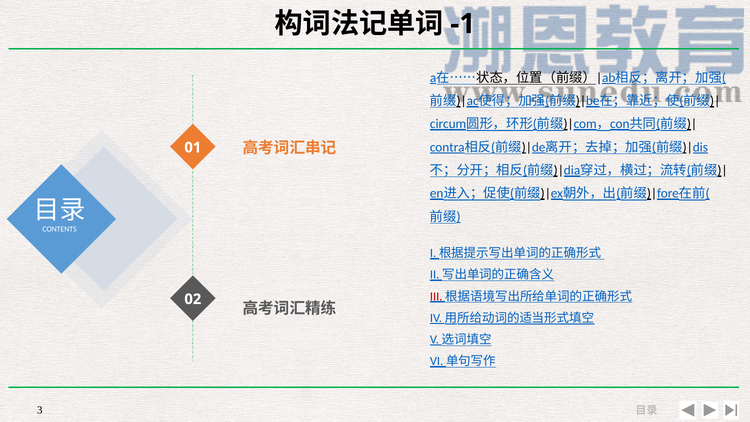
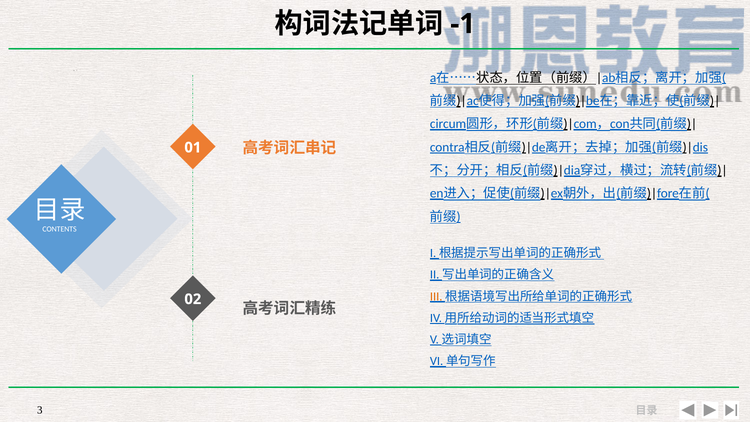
III colour: red -> orange
